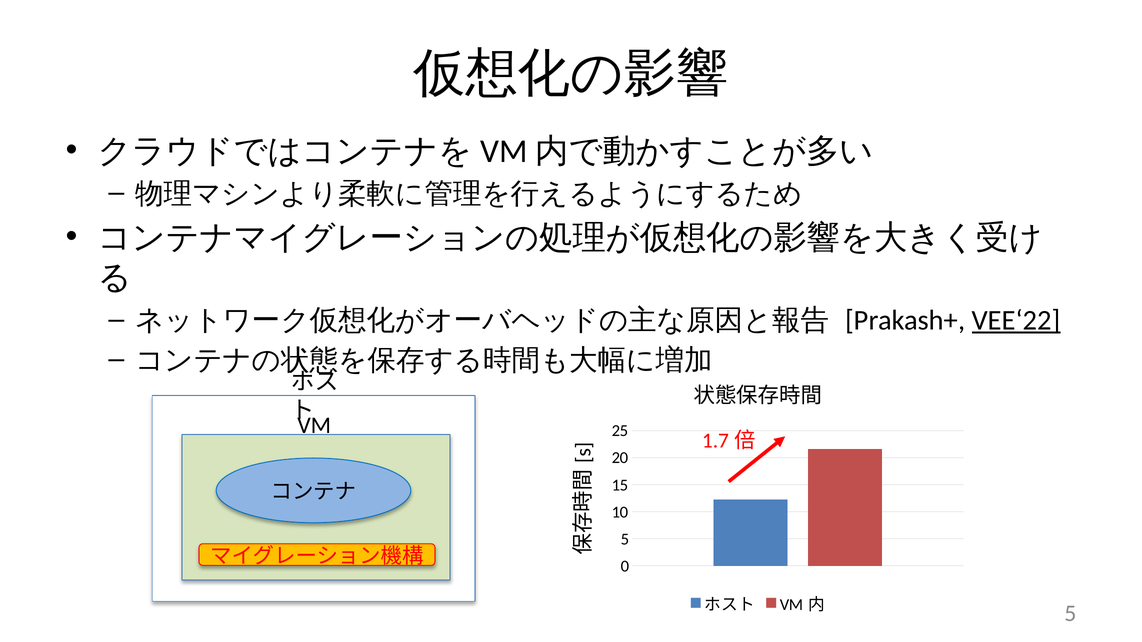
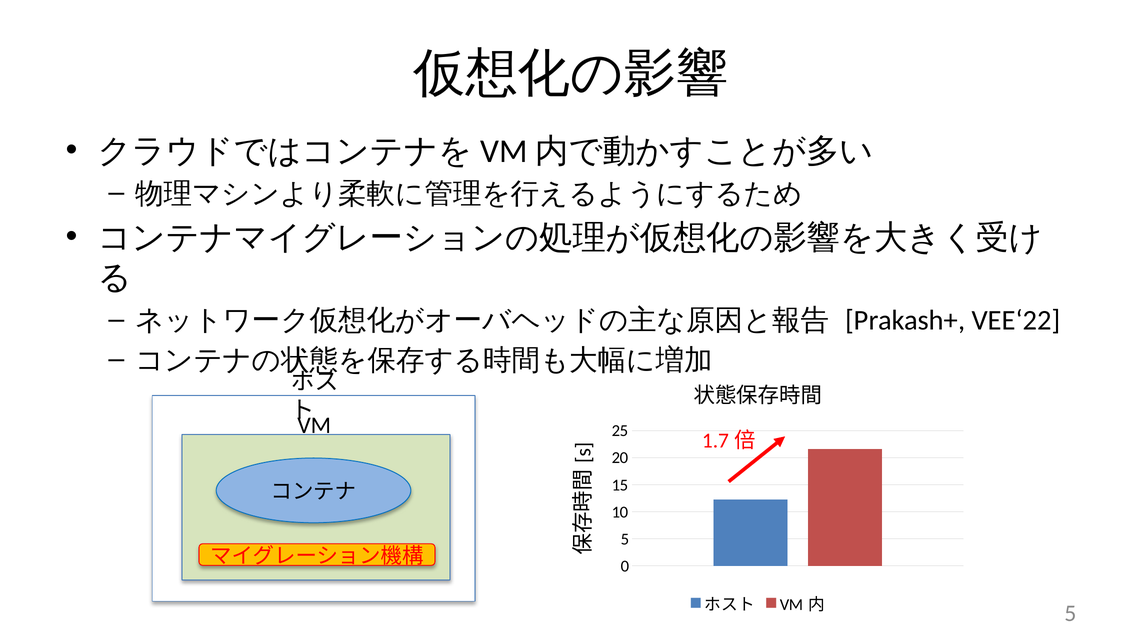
VEE‘22 underline: present -> none
